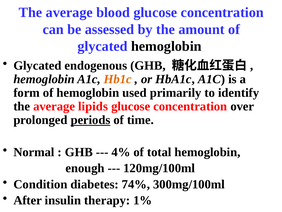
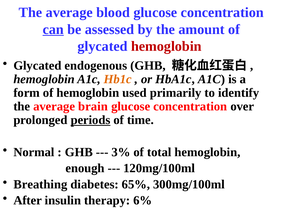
can underline: none -> present
hemoglobin at (166, 46) colour: black -> red
lipids: lipids -> brain
4%: 4% -> 3%
Condition: Condition -> Breathing
74%: 74% -> 65%
1%: 1% -> 6%
